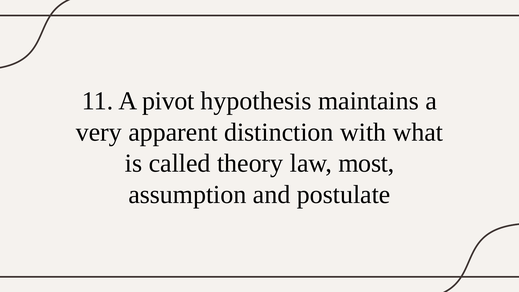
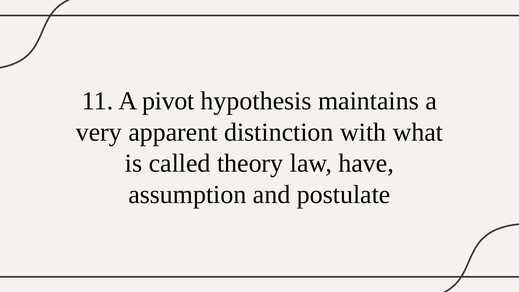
most: most -> have
